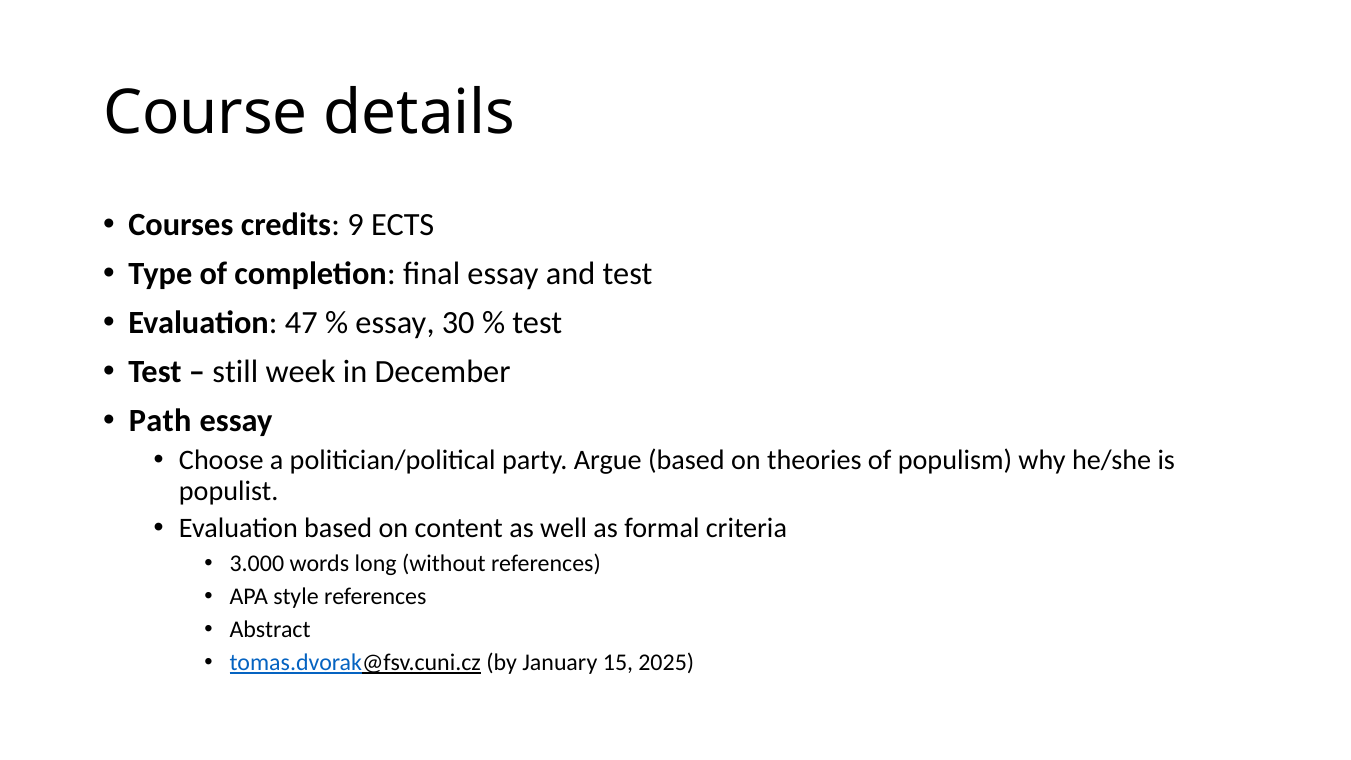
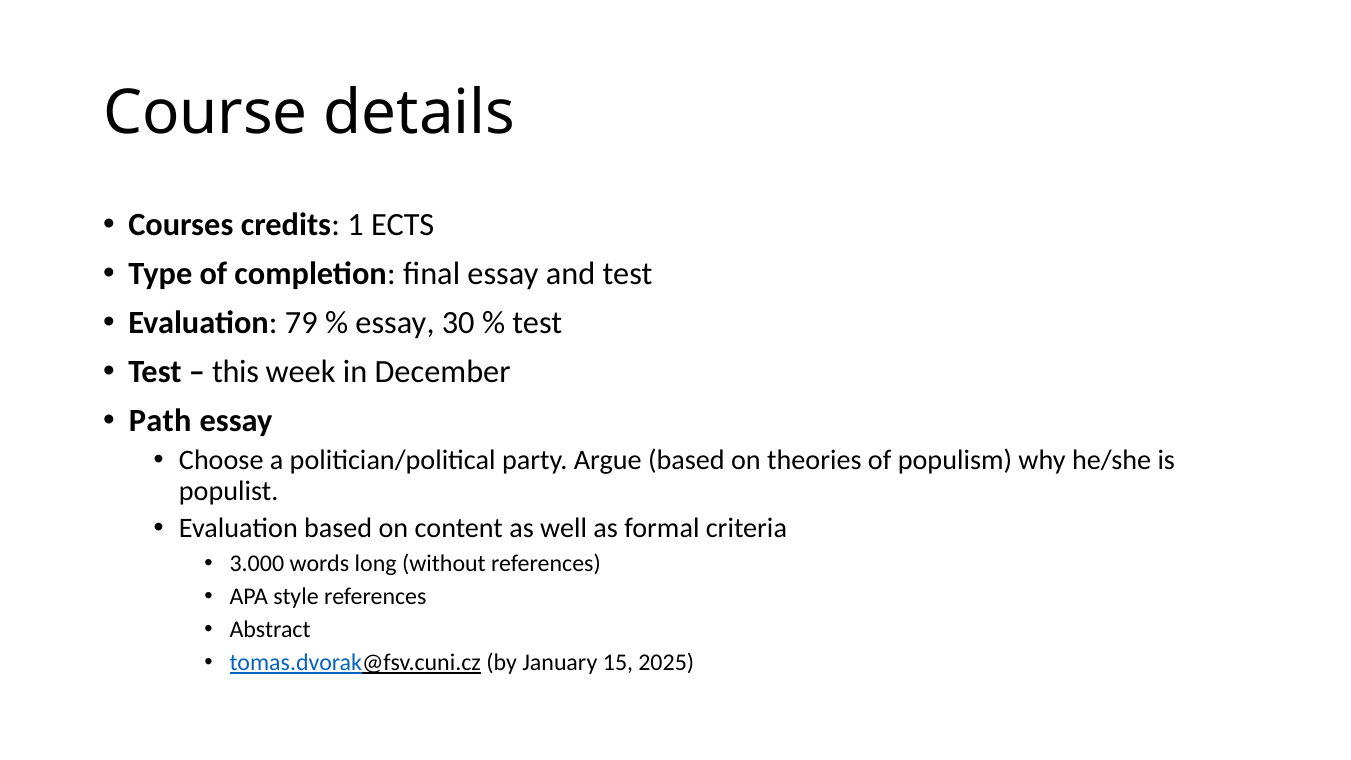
9: 9 -> 1
47: 47 -> 79
still: still -> this
